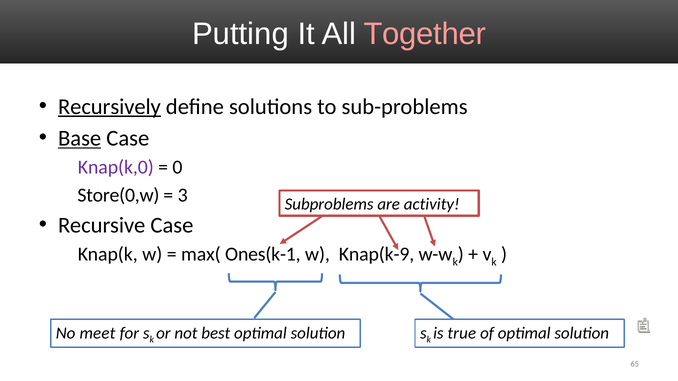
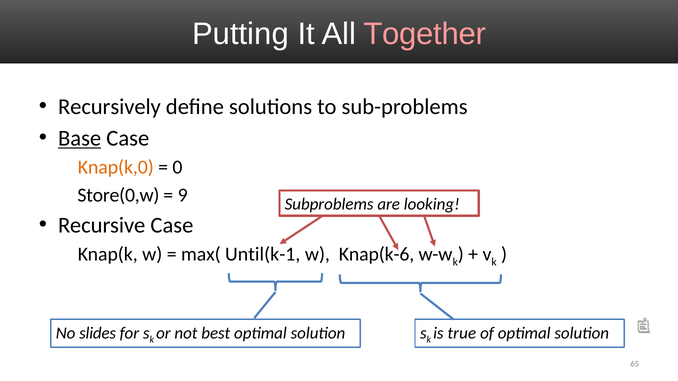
Recursively underline: present -> none
Knap(k,0 colour: purple -> orange
3: 3 -> 9
activity: activity -> looking
Ones(k-1: Ones(k-1 -> Until(k-1
Knap(k-9: Knap(k-9 -> Knap(k-6
meet: meet -> slides
